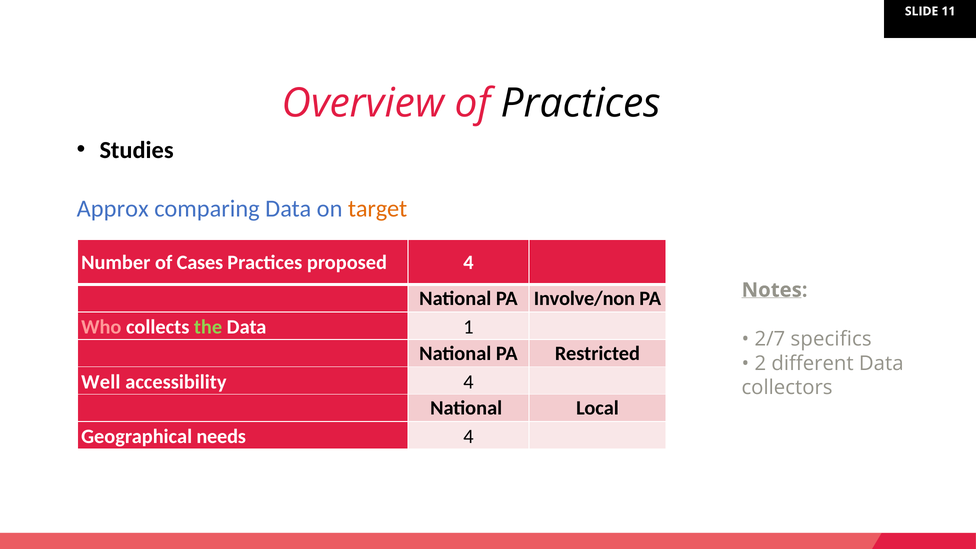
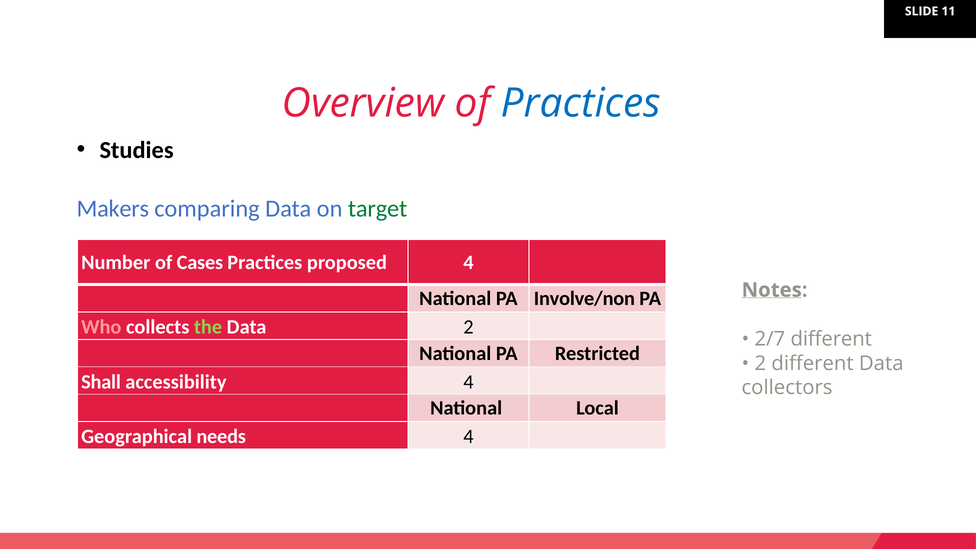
Practices at (581, 103) colour: black -> blue
Approx: Approx -> Makers
target colour: orange -> green
Data 1: 1 -> 2
2/7 specifics: specifics -> different
Well: Well -> Shall
